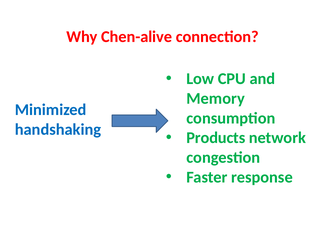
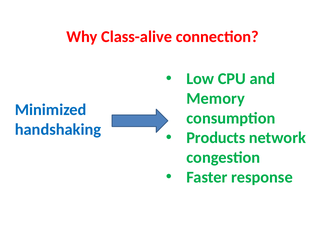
Chen-alive: Chen-alive -> Class-alive
